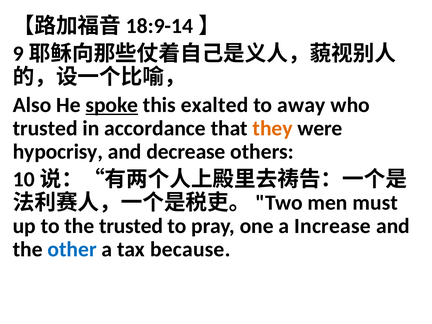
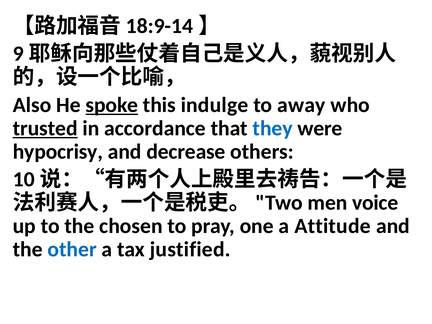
exalted: exalted -> indulge
trusted at (45, 128) underline: none -> present
they colour: orange -> blue
must: must -> voice
the trusted: trusted -> chosen
Increase: Increase -> Attitude
because: because -> justified
